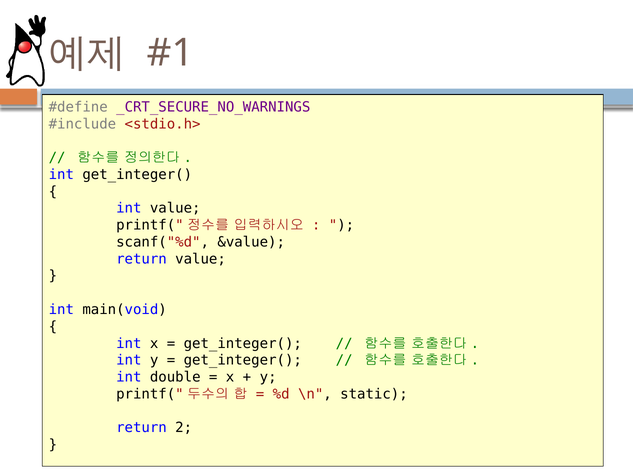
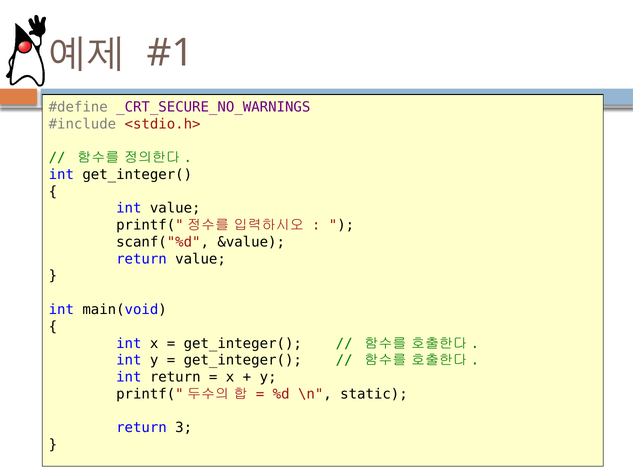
int double: double -> return
2: 2 -> 3
